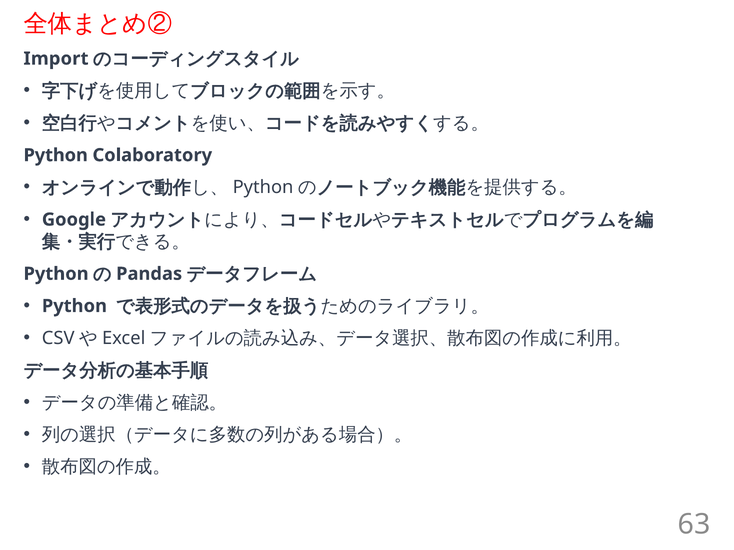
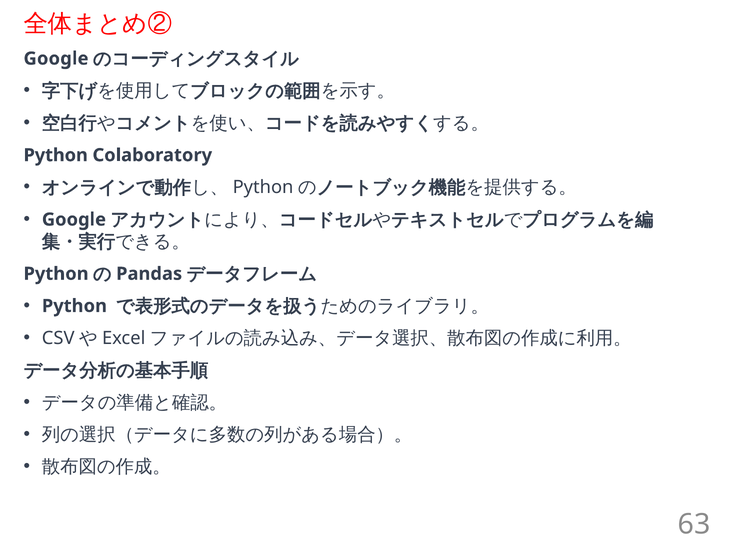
Import at (56, 59): Import -> Google
